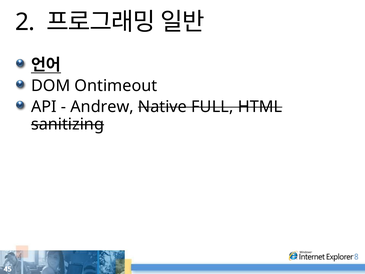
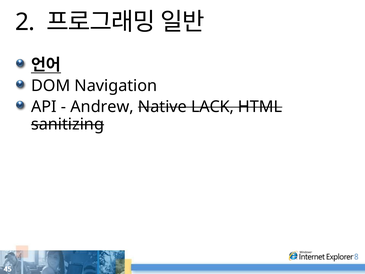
Ontimeout: Ontimeout -> Navigation
FULL: FULL -> LACK
